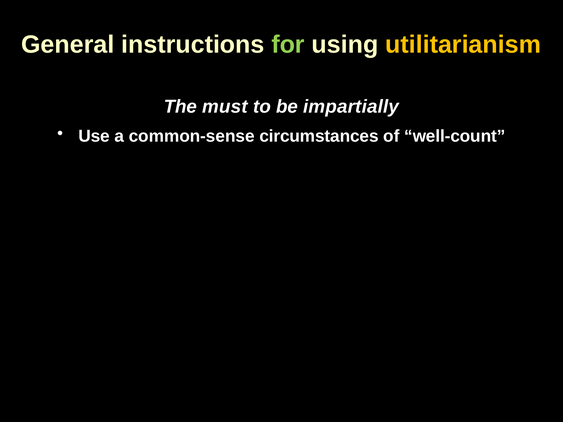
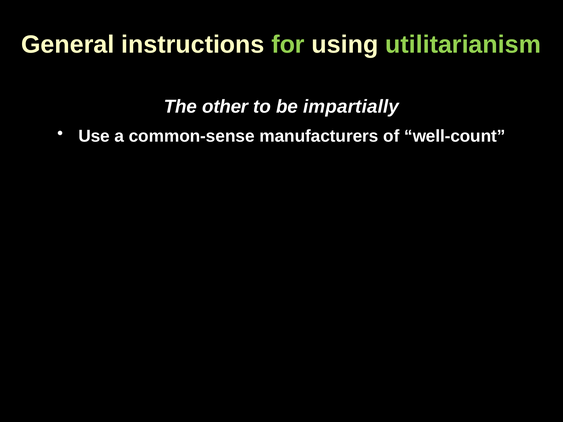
utilitarianism colour: yellow -> light green
must: must -> other
circumstances: circumstances -> manufacturers
